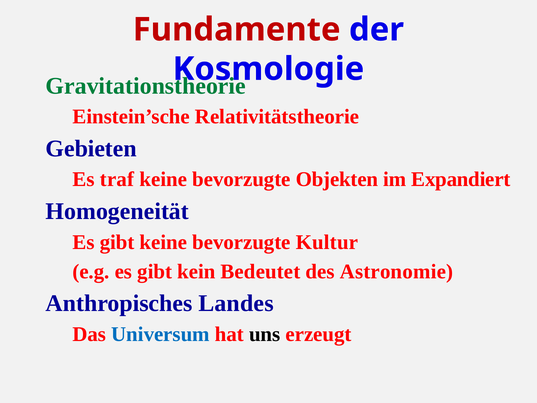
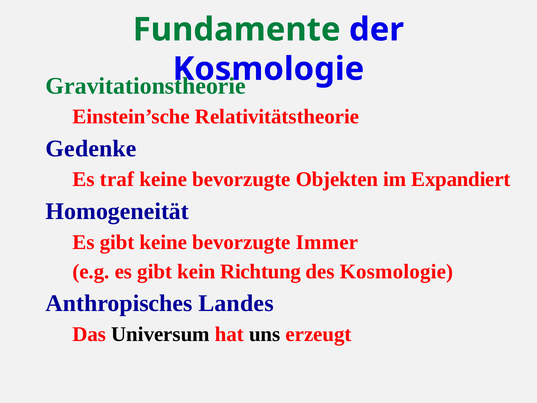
Fundamente colour: red -> green
Gebieten: Gebieten -> Gedenke
Kultur: Kultur -> Immer
Bedeutet: Bedeutet -> Richtung
des Astronomie: Astronomie -> Kosmologie
Universum colour: blue -> black
